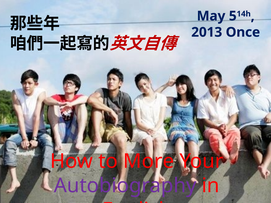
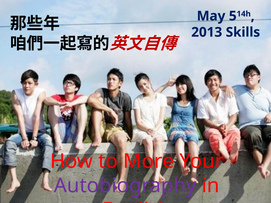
Once: Once -> Skills
